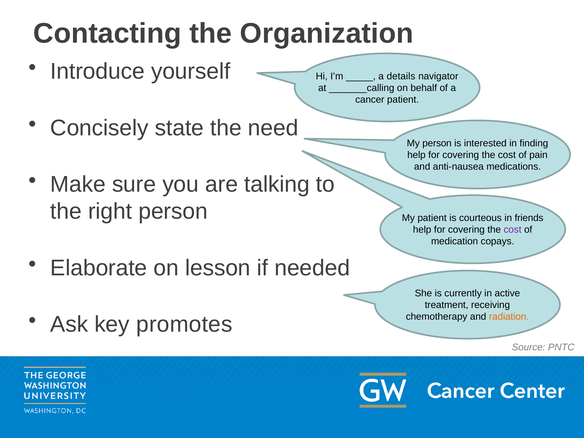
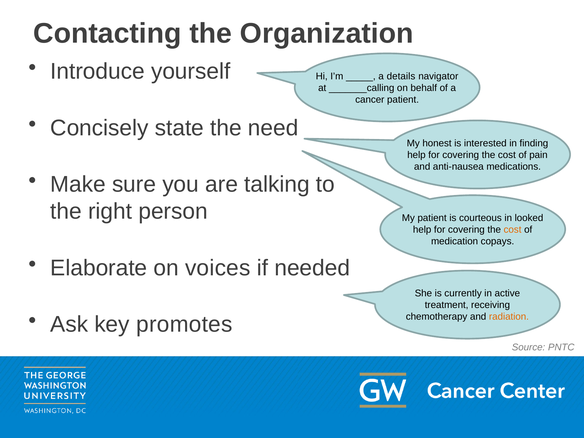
My person: person -> honest
friends: friends -> looked
cost at (513, 230) colour: purple -> orange
lesson: lesson -> voices
